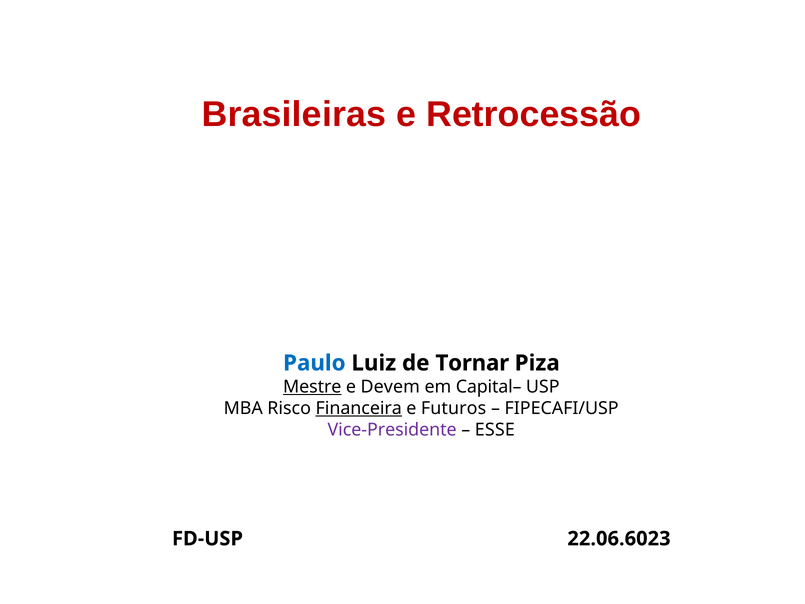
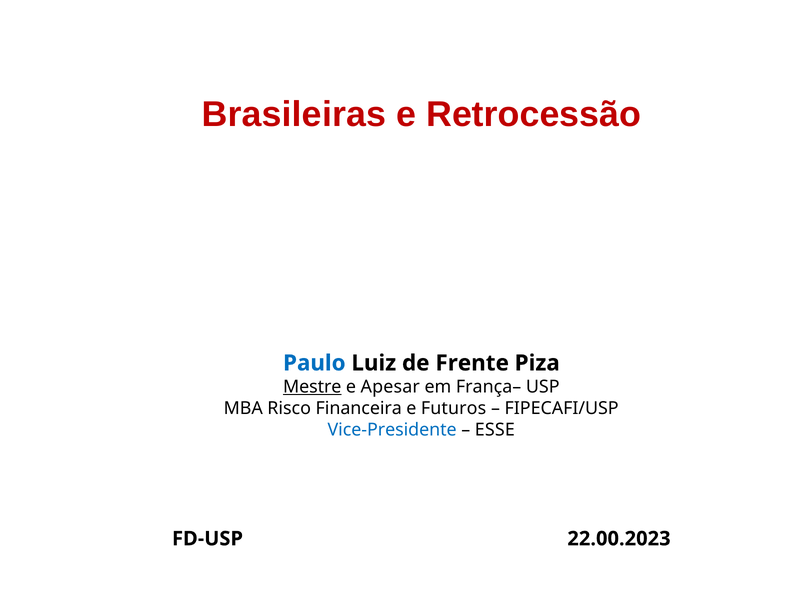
Tornar: Tornar -> Frente
Devem: Devem -> Apesar
Capital–: Capital– -> França–
Financeira underline: present -> none
Vice-Presidente colour: purple -> blue
22.06.6023: 22.06.6023 -> 22.00.2023
